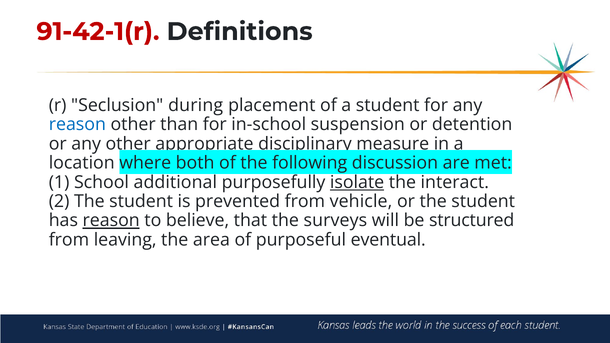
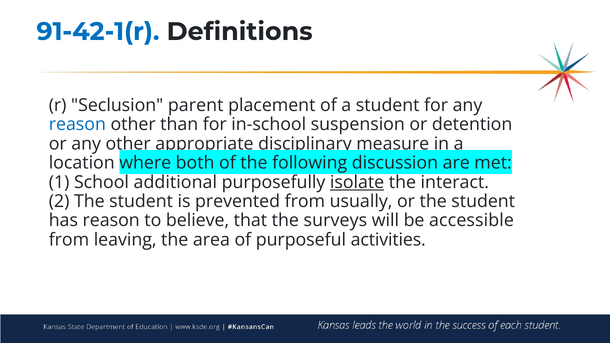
91-42-1(r colour: red -> blue
during: during -> parent
vehicle: vehicle -> usually
reason at (111, 221) underline: present -> none
structured: structured -> accessible
eventual: eventual -> activities
